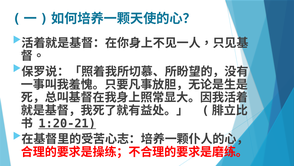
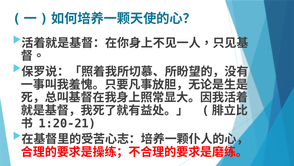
1:20-21 underline: present -> none
